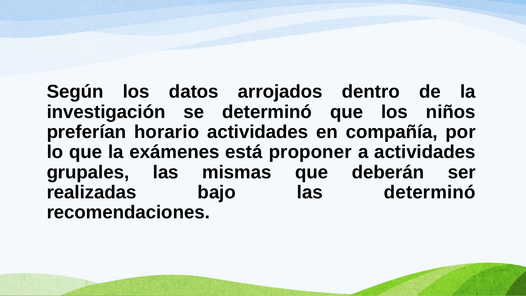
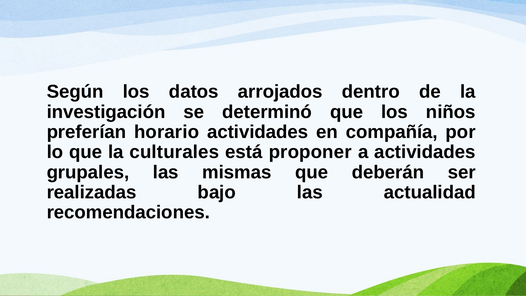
exámenes: exámenes -> culturales
las determinó: determinó -> actualidad
